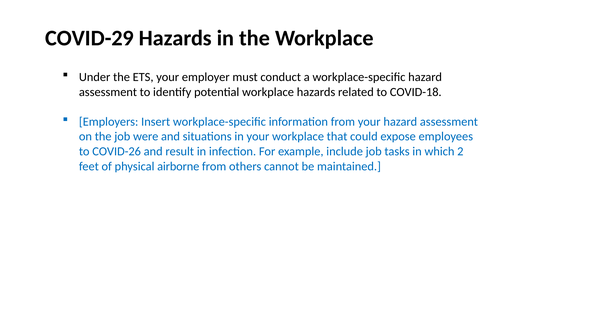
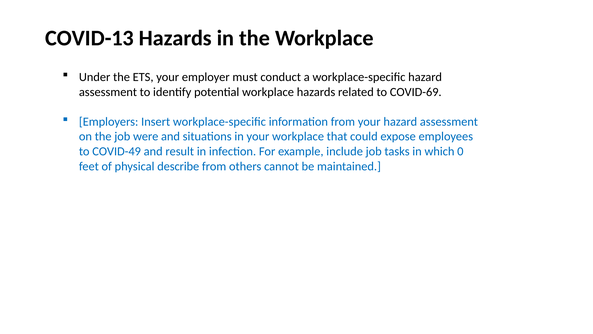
COVID-29: COVID-29 -> COVID-13
COVID-18: COVID-18 -> COVID-69
COVID-26: COVID-26 -> COVID-49
2: 2 -> 0
airborne: airborne -> describe
